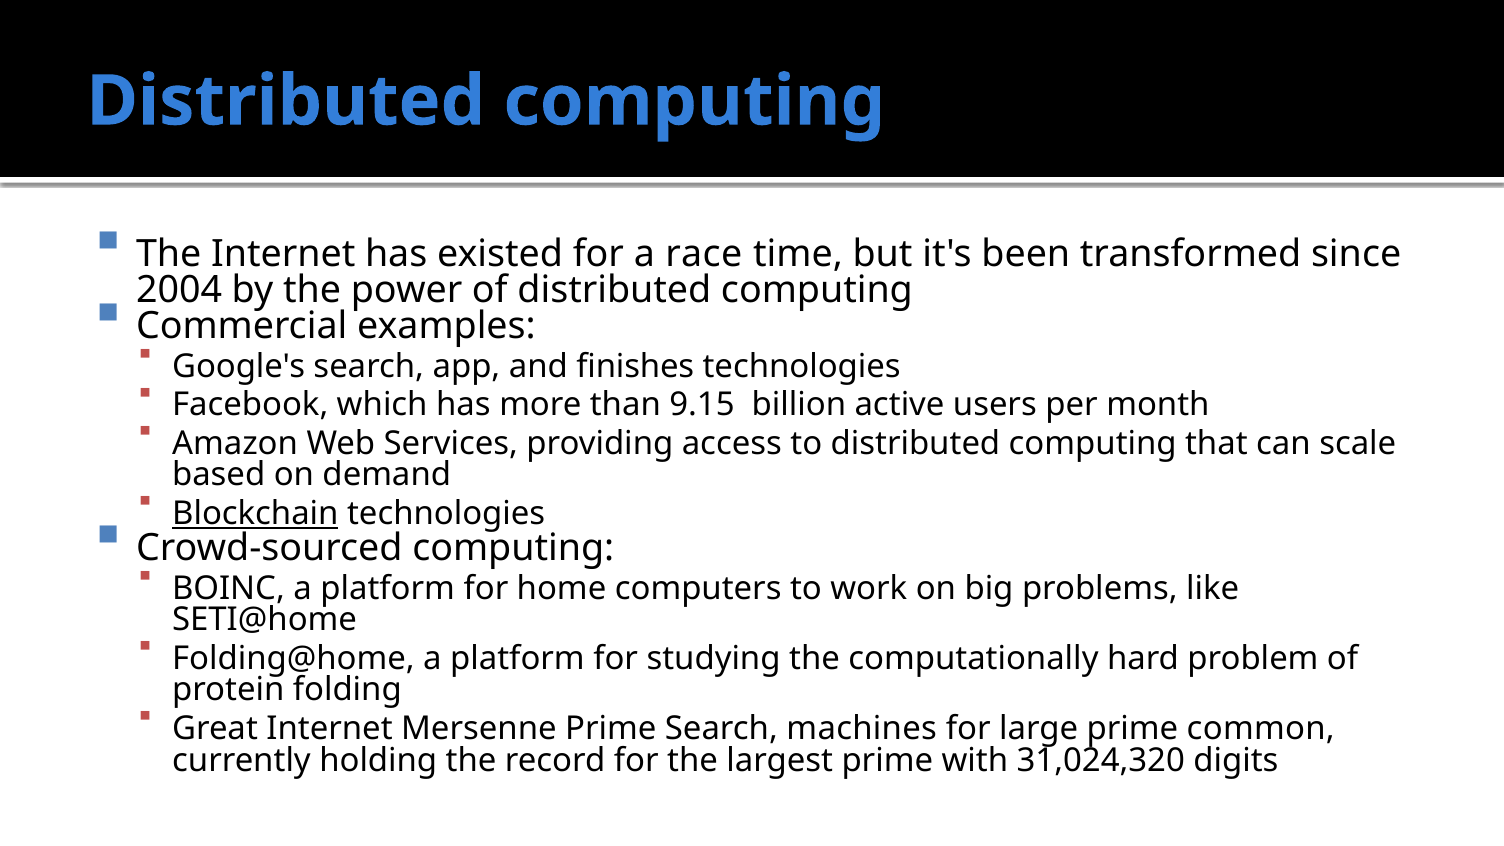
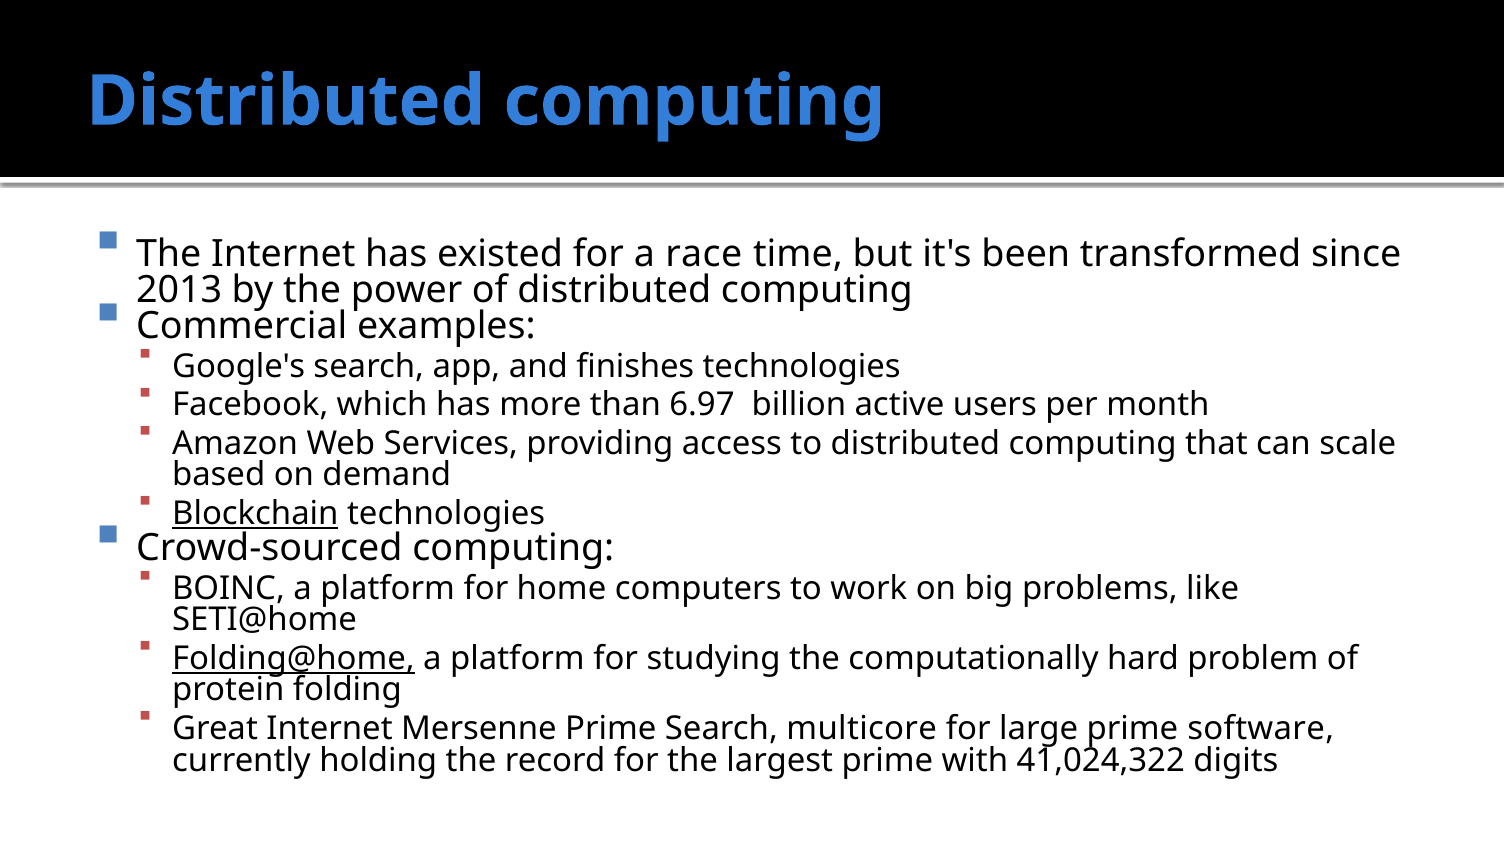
2004: 2004 -> 2013
9.15: 9.15 -> 6.97
Folding@home underline: none -> present
machines: machines -> multicore
common: common -> software
31,024,320: 31,024,320 -> 41,024,322
